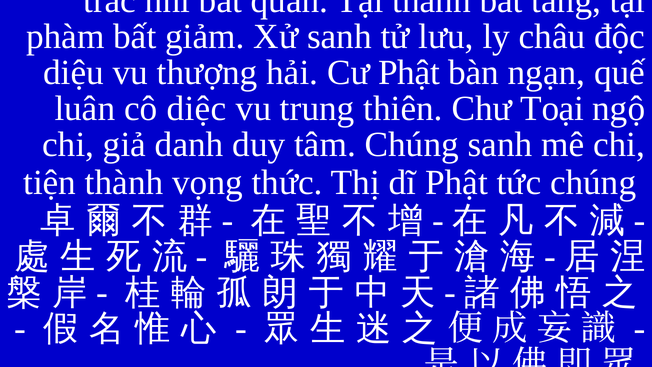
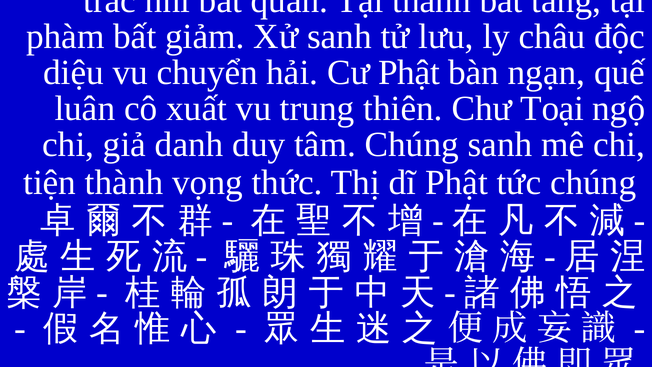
thượng: thượng -> chuyển
diệc: diệc -> xuất
